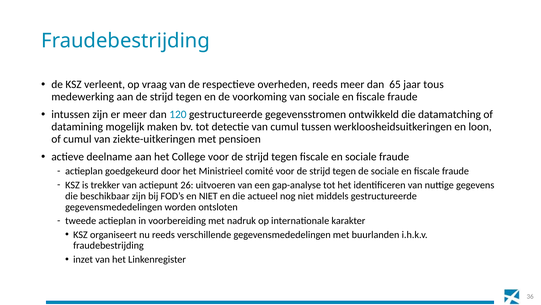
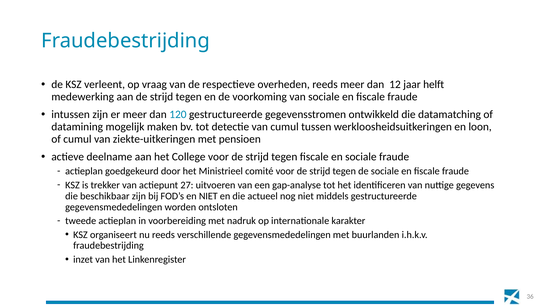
65: 65 -> 12
tous: tous -> helft
26: 26 -> 27
